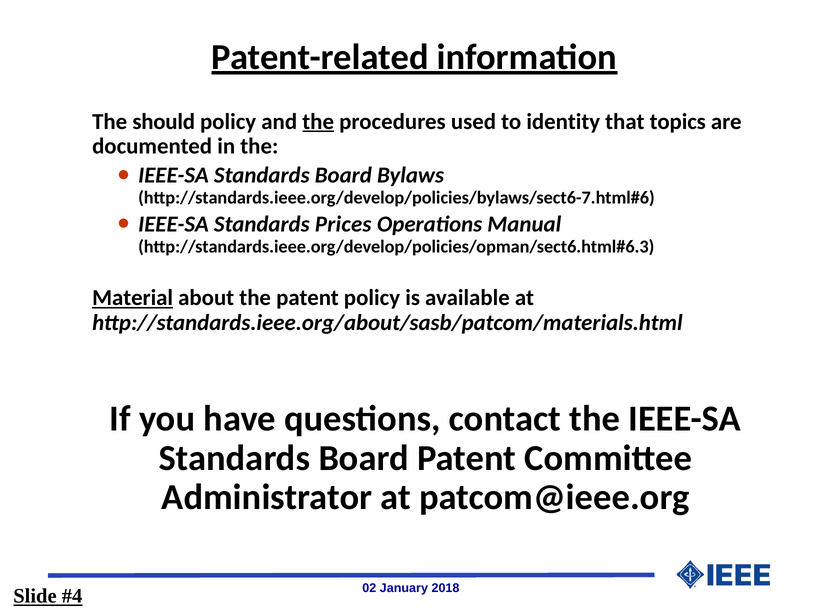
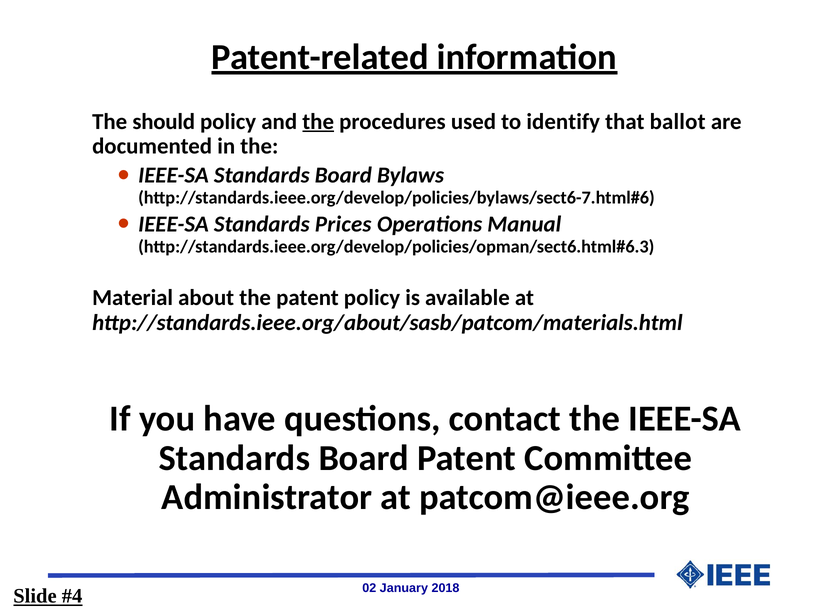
identity: identity -> identify
topics: topics -> ballot
Material underline: present -> none
